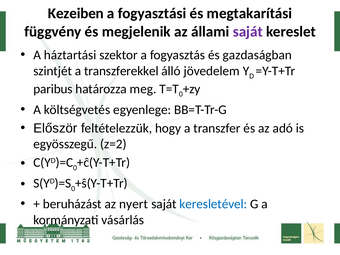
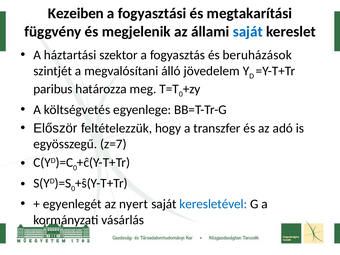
saját at (248, 32) colour: purple -> blue
gazdaságban: gazdaságban -> beruházások
transzferekkel: transzferekkel -> megvalósítani
z=2: z=2 -> z=7
beruházást: beruházást -> egyenlegét
